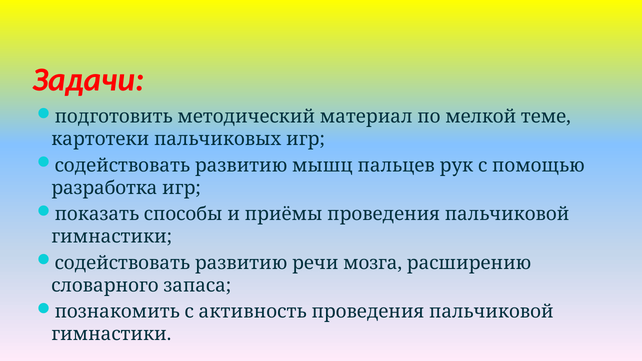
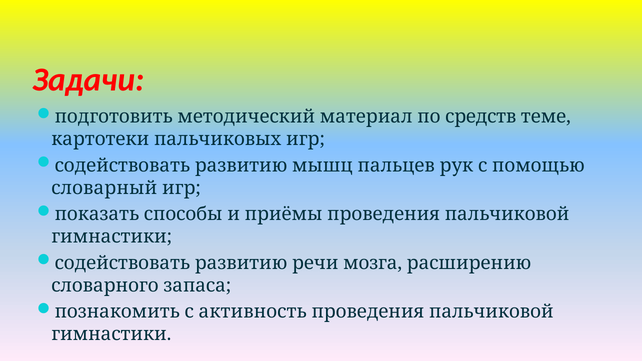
мелкой: мелкой -> средств
разработка: разработка -> словарный
